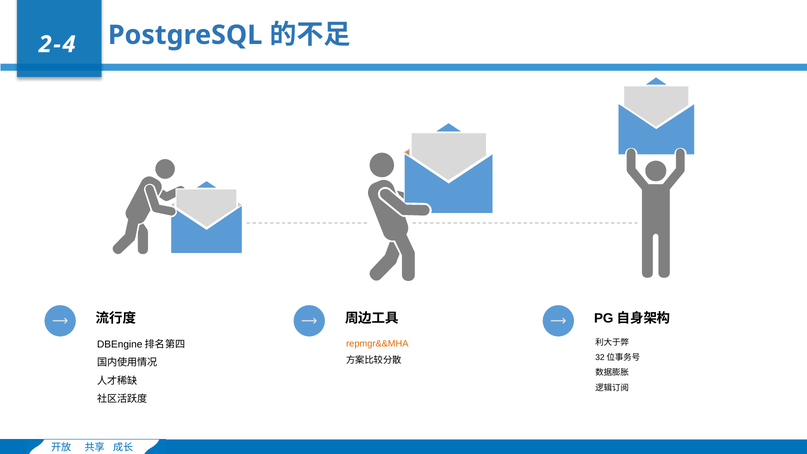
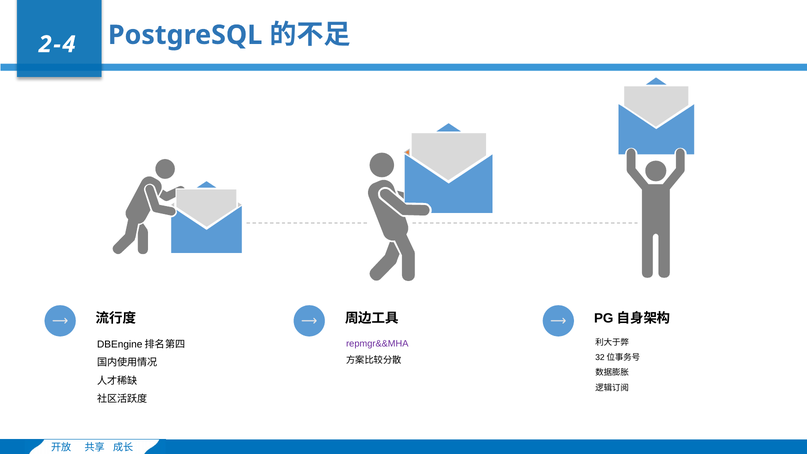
repmgr&&MHA colour: orange -> purple
